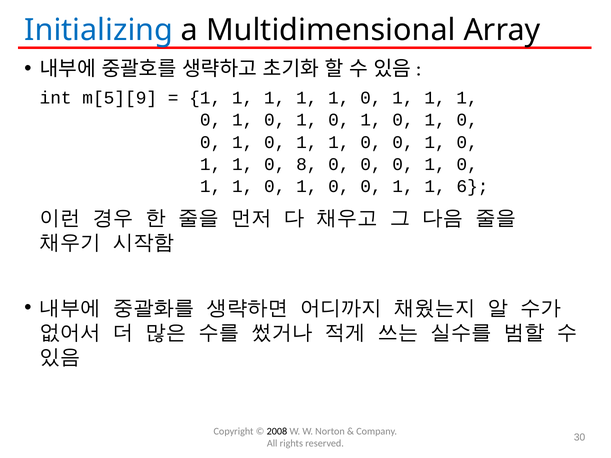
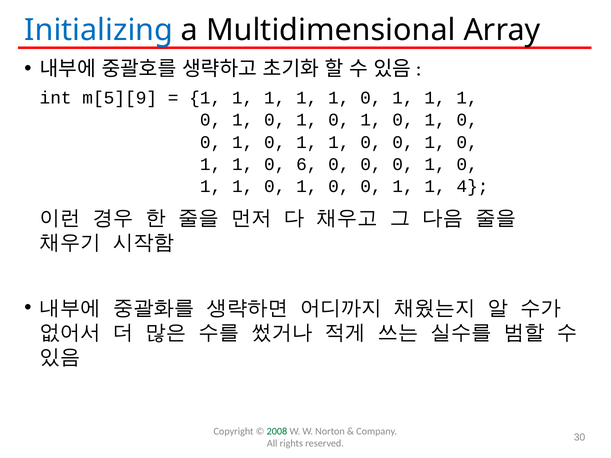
8: 8 -> 6
6: 6 -> 4
2008 colour: black -> green
